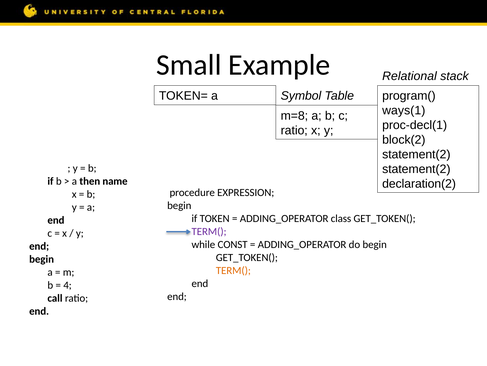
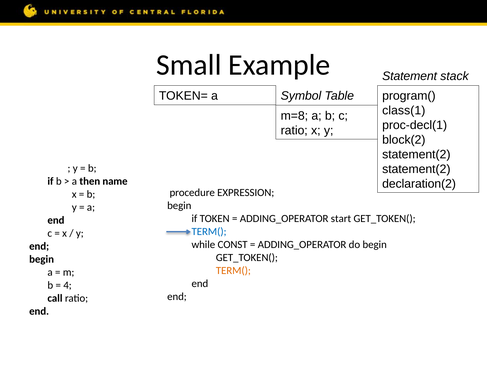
Relational: Relational -> Statement
ways(1: ways(1 -> class(1
class: class -> start
TERM( at (209, 231) colour: purple -> blue
